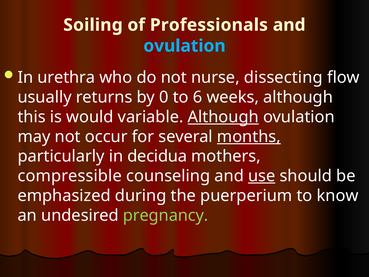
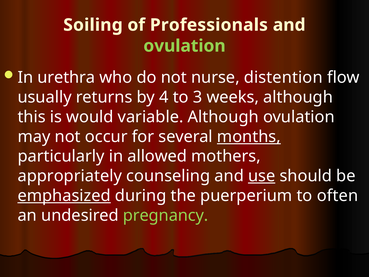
ovulation at (185, 46) colour: light blue -> light green
dissecting: dissecting -> distention
0: 0 -> 4
6: 6 -> 3
Although at (223, 117) underline: present -> none
decidua: decidua -> allowed
compressible: compressible -> appropriately
emphasized underline: none -> present
know: know -> often
